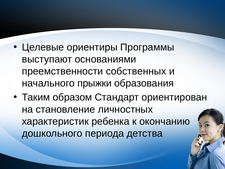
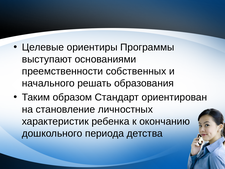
прыжки: прыжки -> решать
